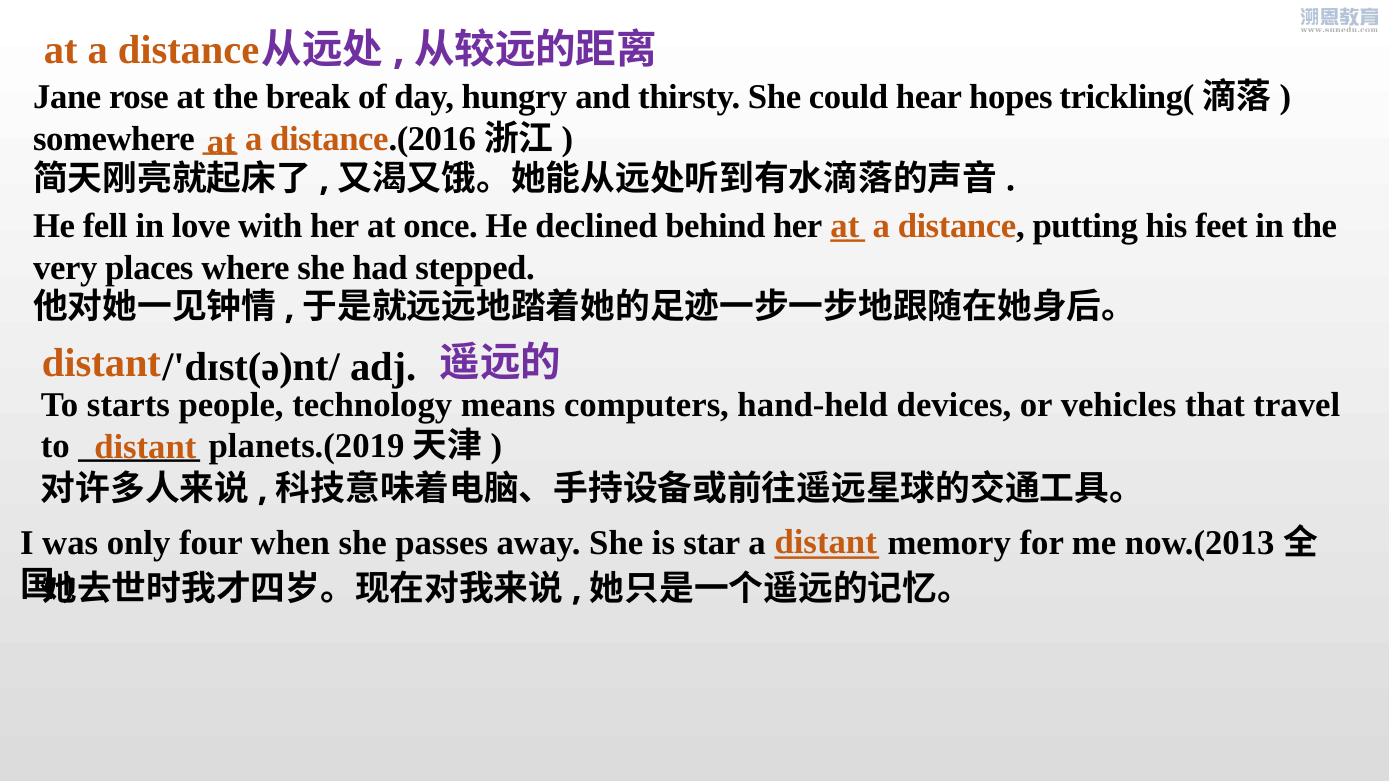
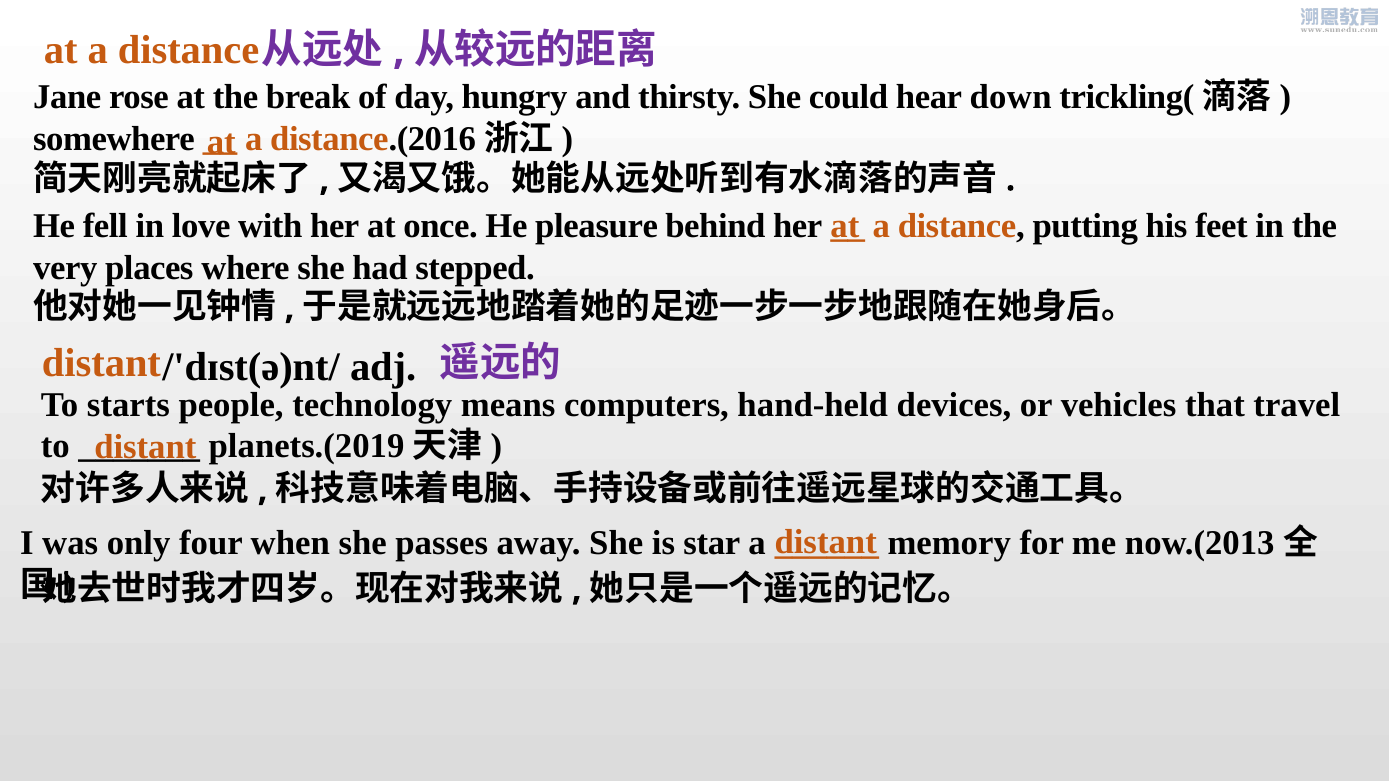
hopes: hopes -> down
declined: declined -> pleasure
